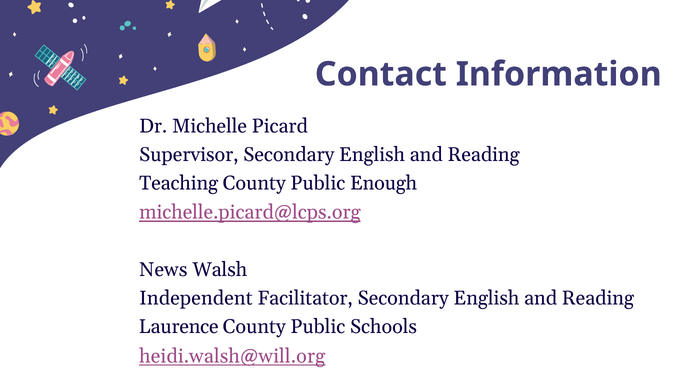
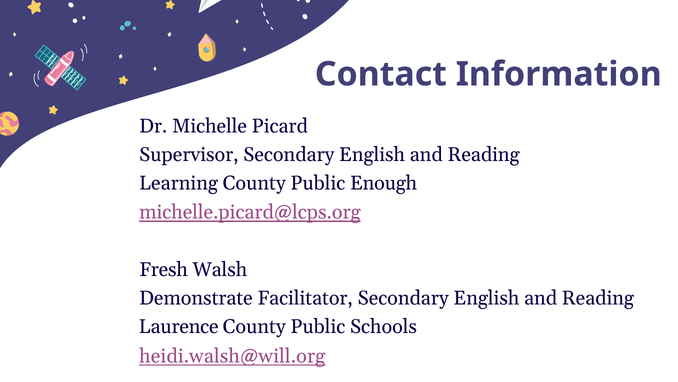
Teaching: Teaching -> Learning
News: News -> Fresh
Independent: Independent -> Demonstrate
